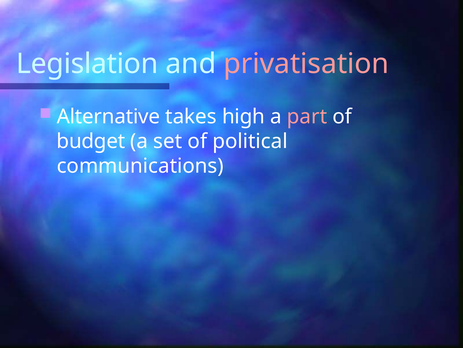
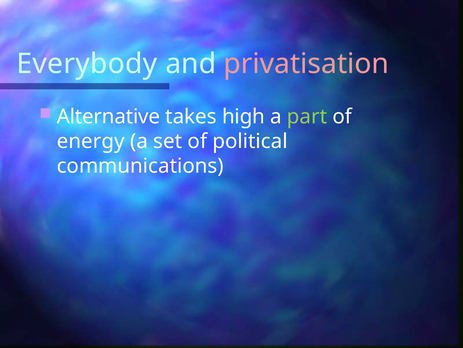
Legislation: Legislation -> Everybody
part colour: pink -> light green
budget: budget -> energy
